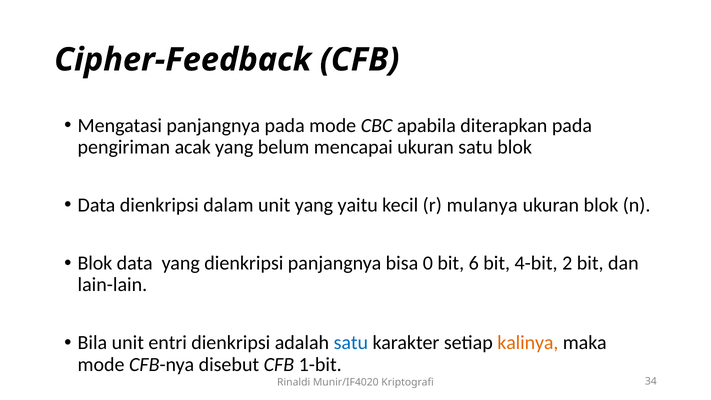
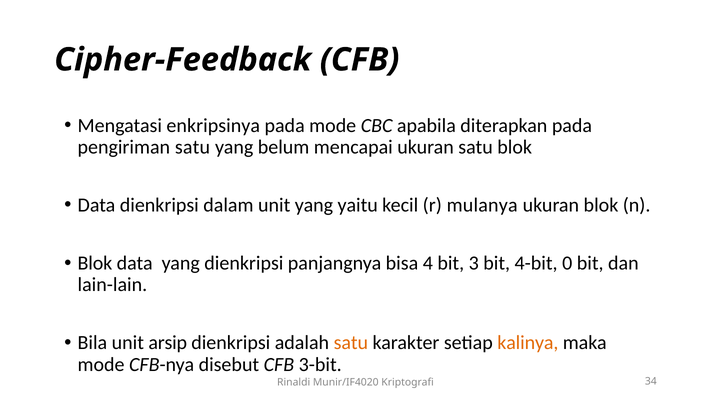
Mengatasi panjangnya: panjangnya -> enkripsinya
pengiriman acak: acak -> satu
0: 0 -> 4
6: 6 -> 3
2: 2 -> 0
entri: entri -> arsip
satu at (351, 343) colour: blue -> orange
1-bit: 1-bit -> 3-bit
